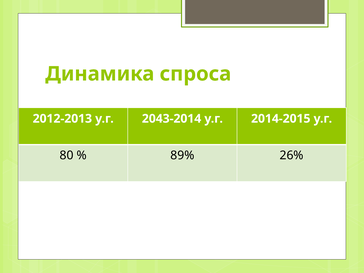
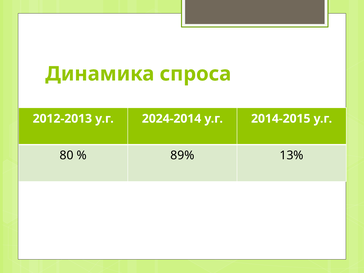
2043-2014: 2043-2014 -> 2024-2014
26%: 26% -> 13%
